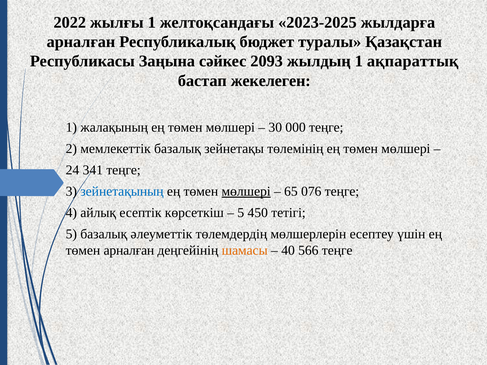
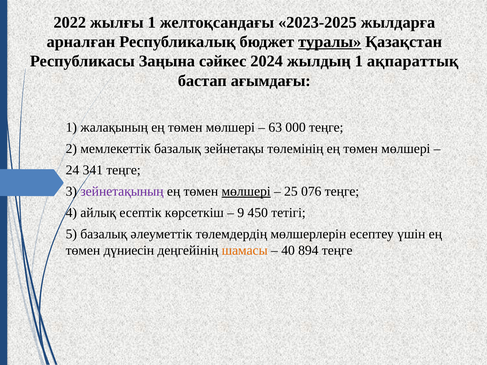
туралы underline: none -> present
2093: 2093 -> 2024
жекелеген: жекелеген -> ағымдағы
30: 30 -> 63
зейнетақының colour: blue -> purple
65: 65 -> 25
5 at (241, 213): 5 -> 9
төмен арналған: арналған -> дүниесін
566: 566 -> 894
